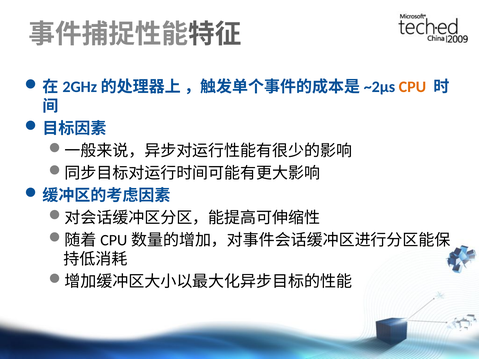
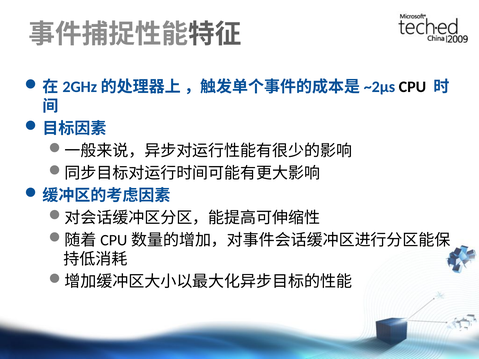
CPU colour: orange -> black
